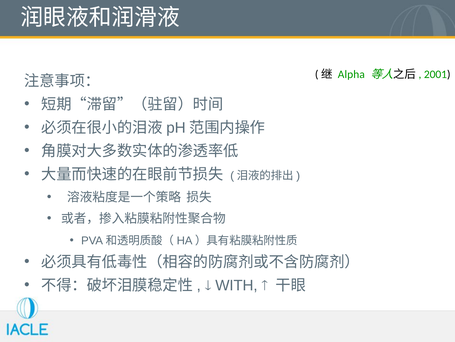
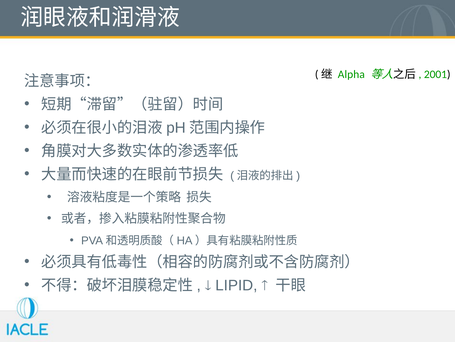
WITH: WITH -> LIPID
